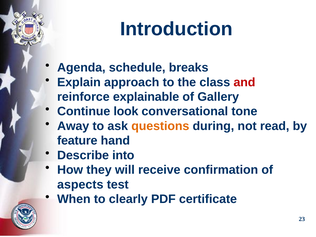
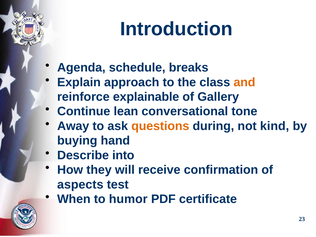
and colour: red -> orange
look: look -> lean
read: read -> kind
feature: feature -> buying
clearly: clearly -> humor
